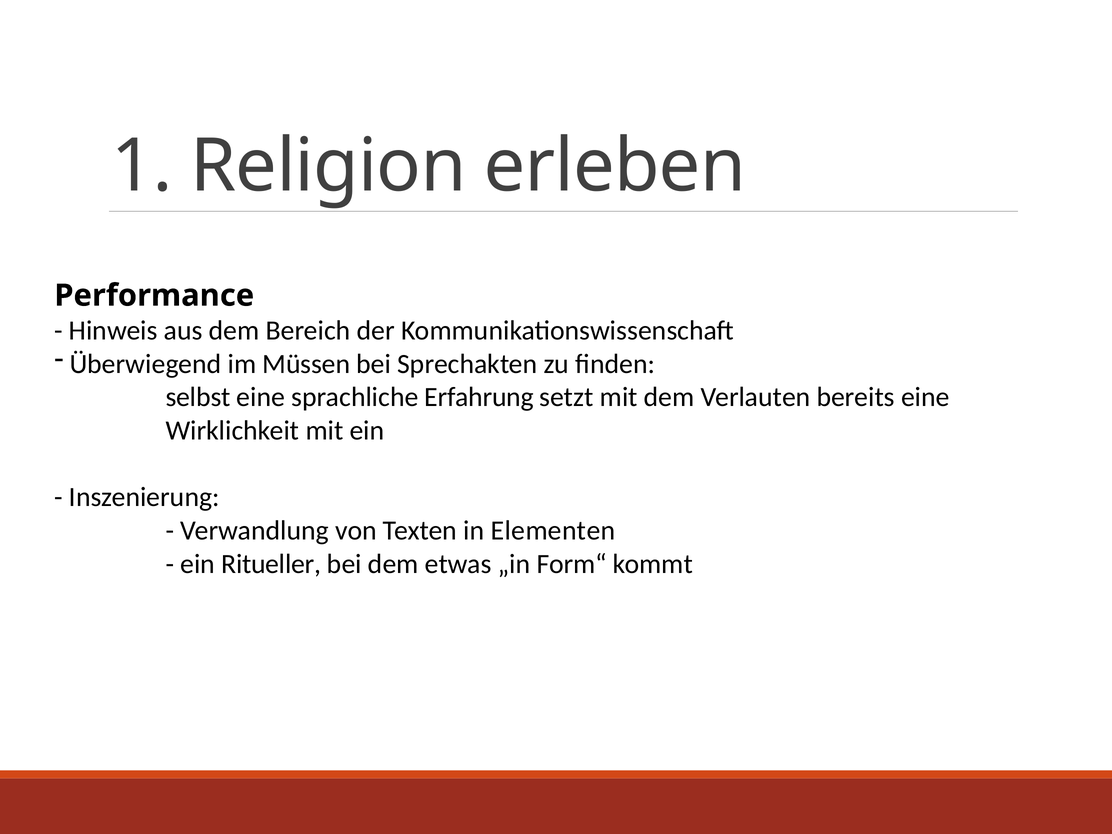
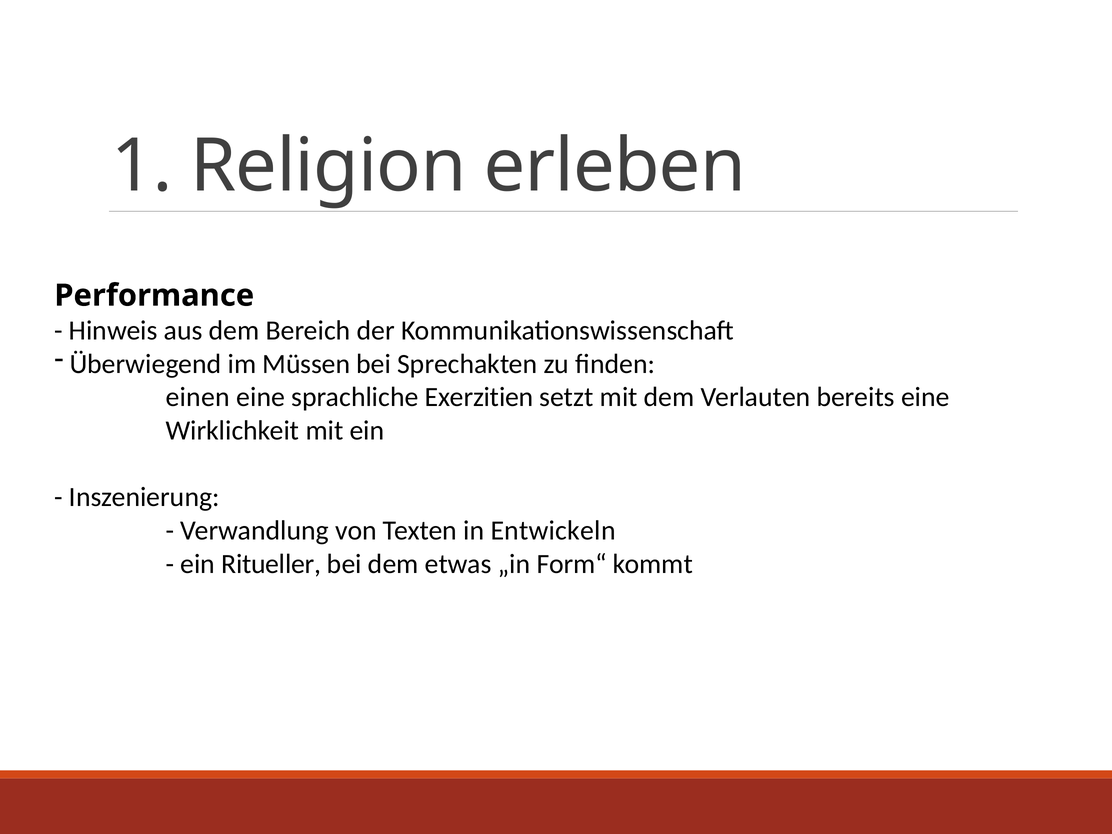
selbst: selbst -> einen
Erfahrung: Erfahrung -> Exerzitien
Elementen: Elementen -> Entwickeln
